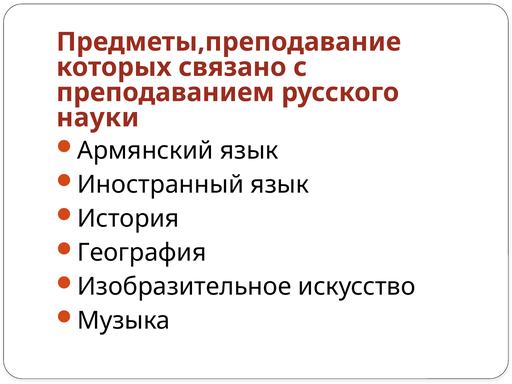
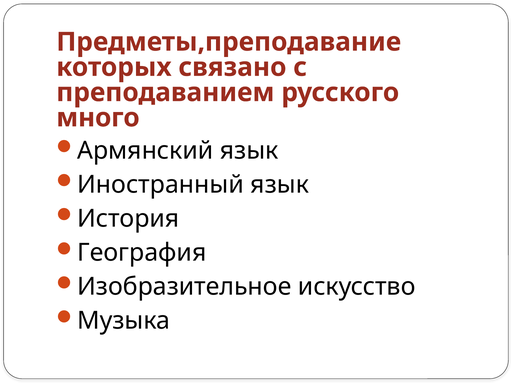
науки: науки -> много
